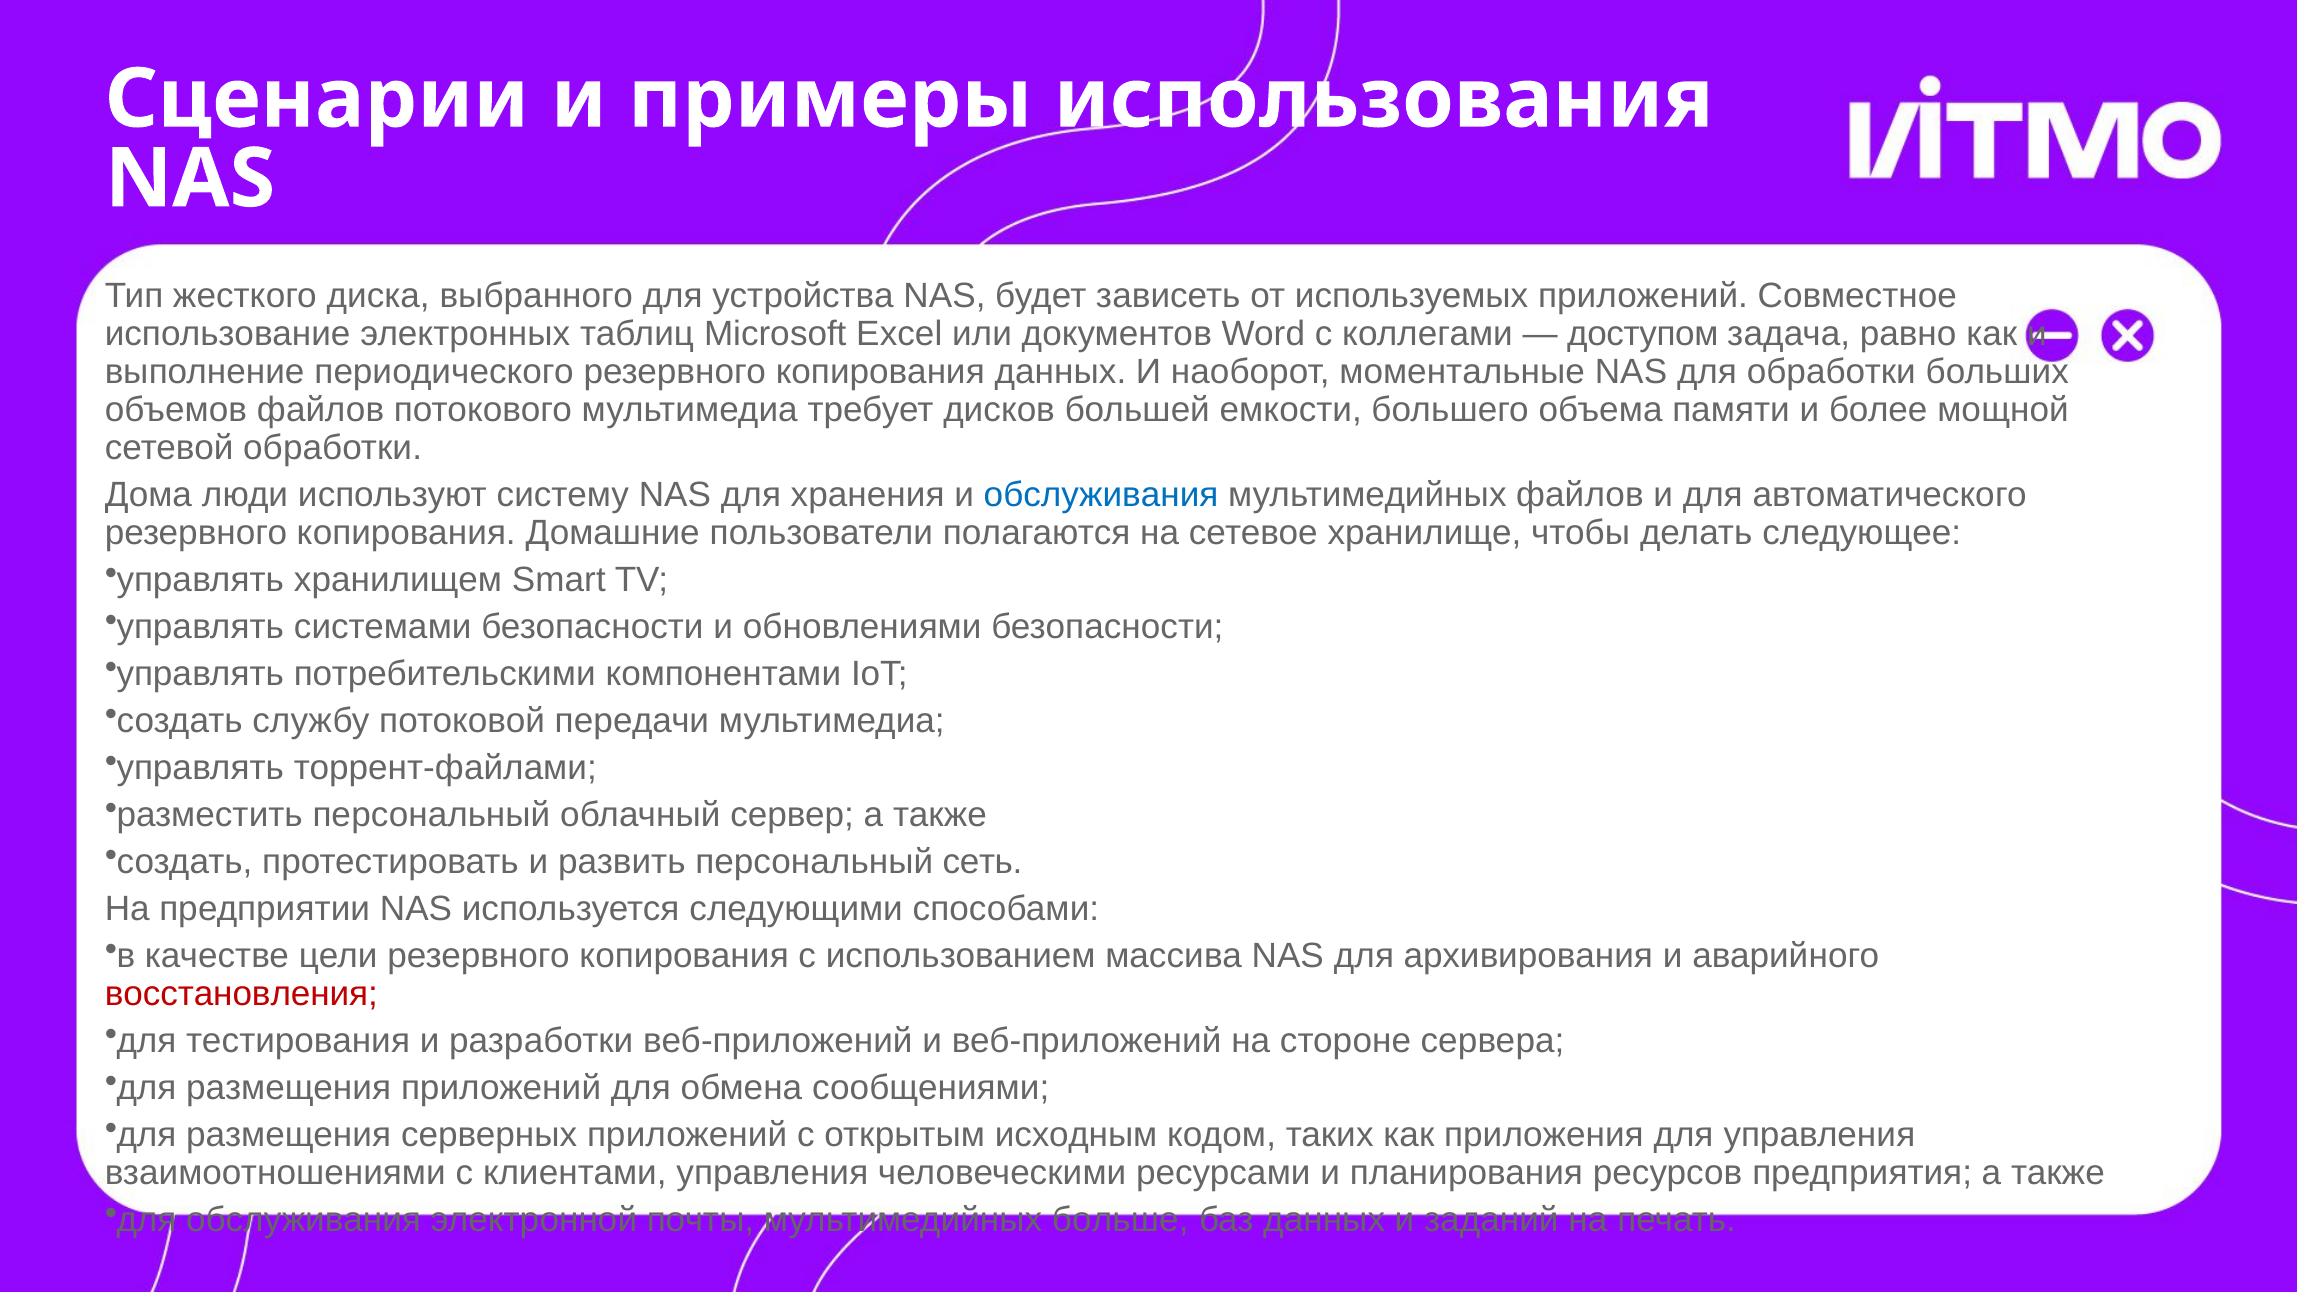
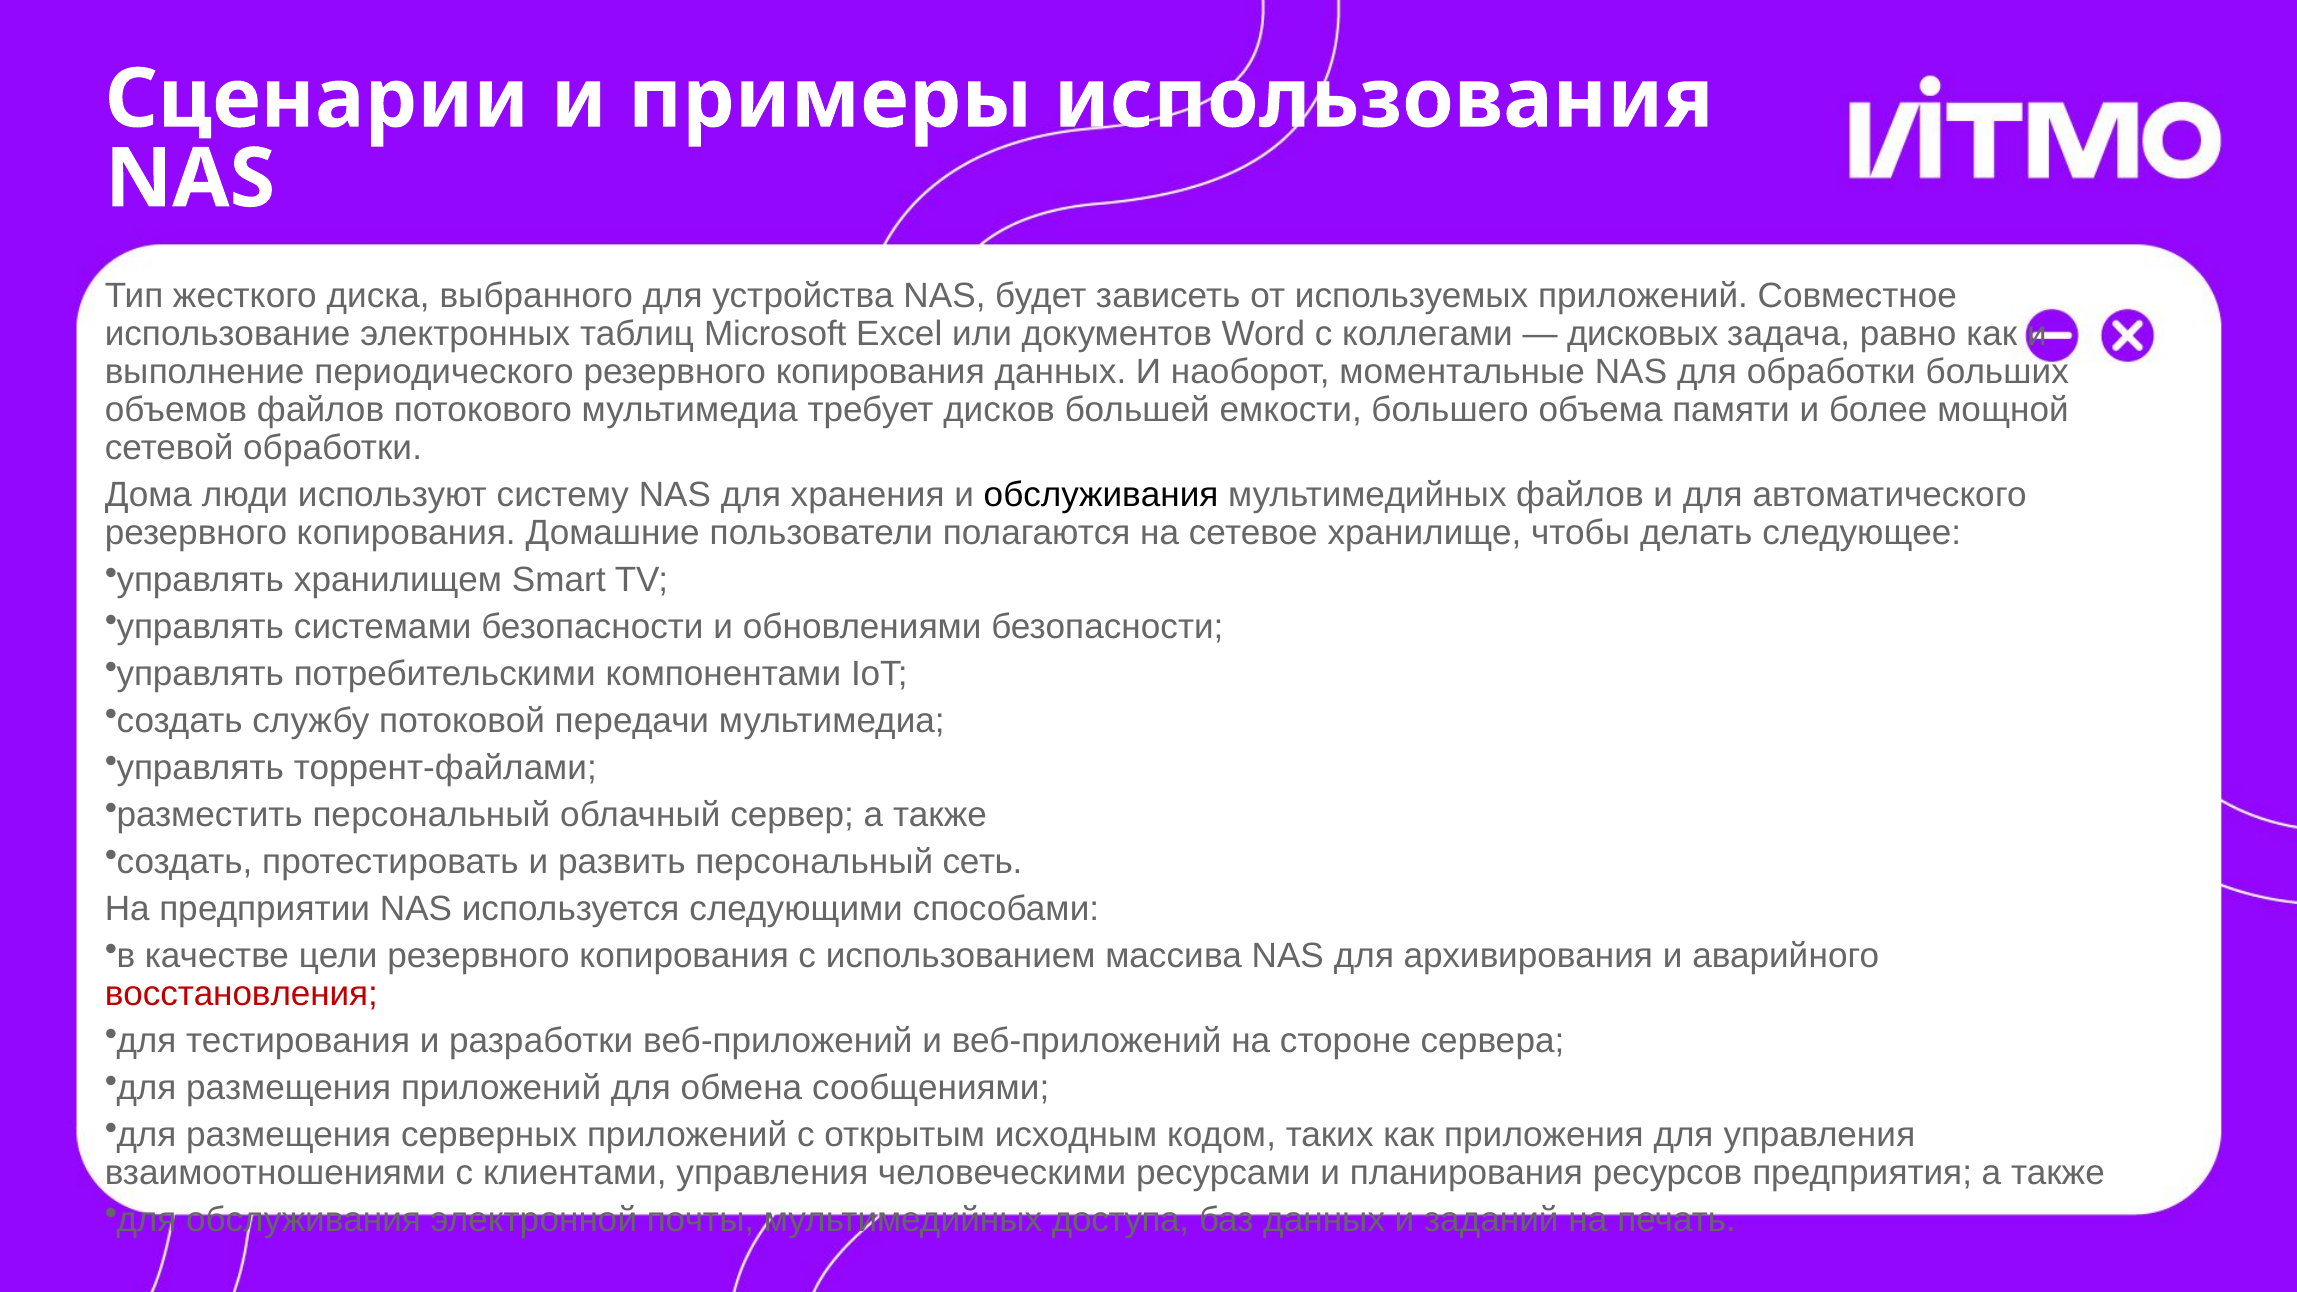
доступом: доступом -> дисковых
обслуживания at (1101, 495) colour: blue -> black
больше: больше -> доступа
